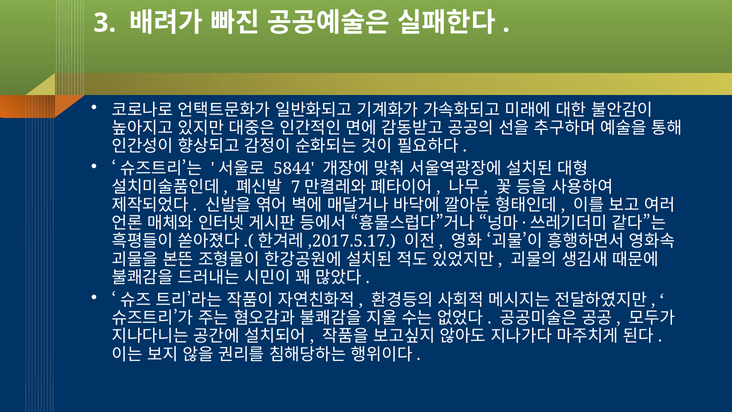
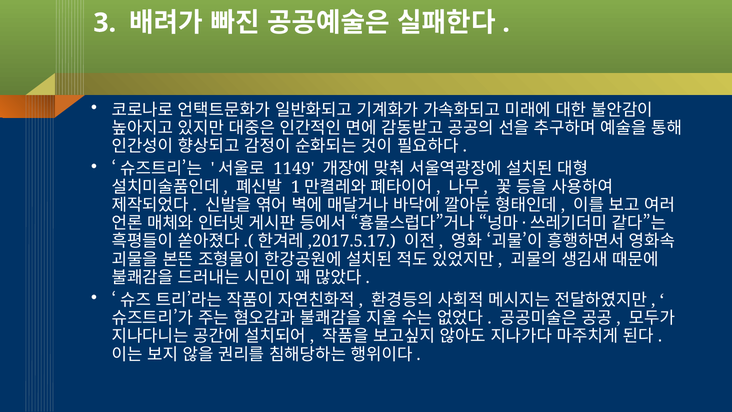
5844: 5844 -> 1149
7: 7 -> 1
